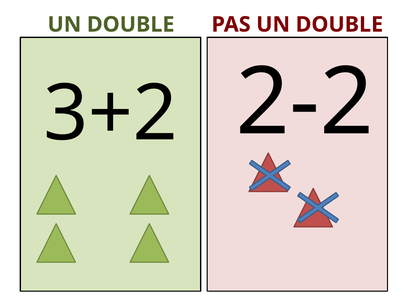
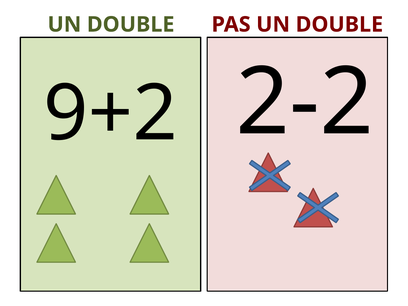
3+2: 3+2 -> 9+2
